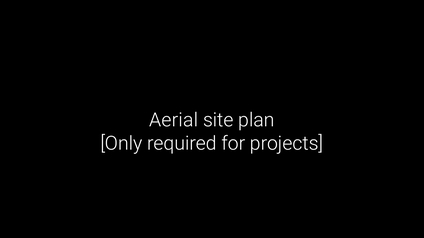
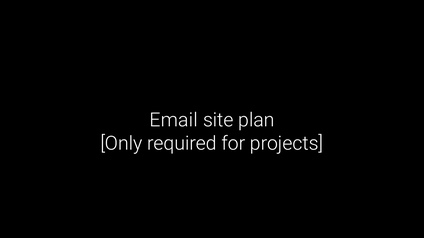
Aerial: Aerial -> Email
